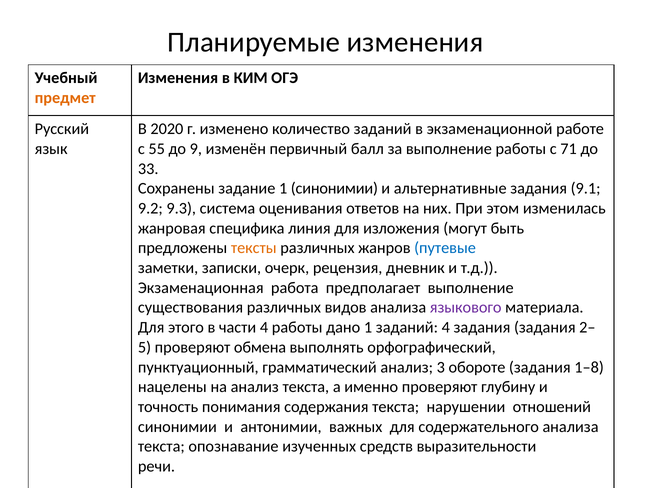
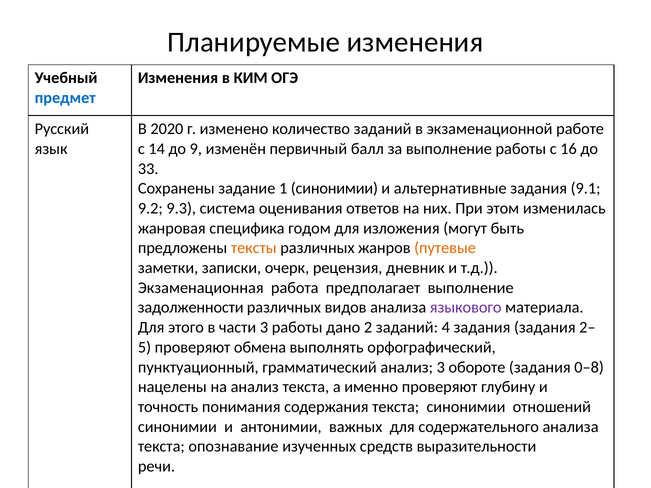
предмет colour: orange -> blue
55: 55 -> 14
71: 71 -> 16
линия: линия -> годом
путевые colour: blue -> orange
существования: существования -> задолженности
части 4: 4 -> 3
дано 1: 1 -> 2
1–8: 1–8 -> 0–8
текста нарушении: нарушении -> синонимии
